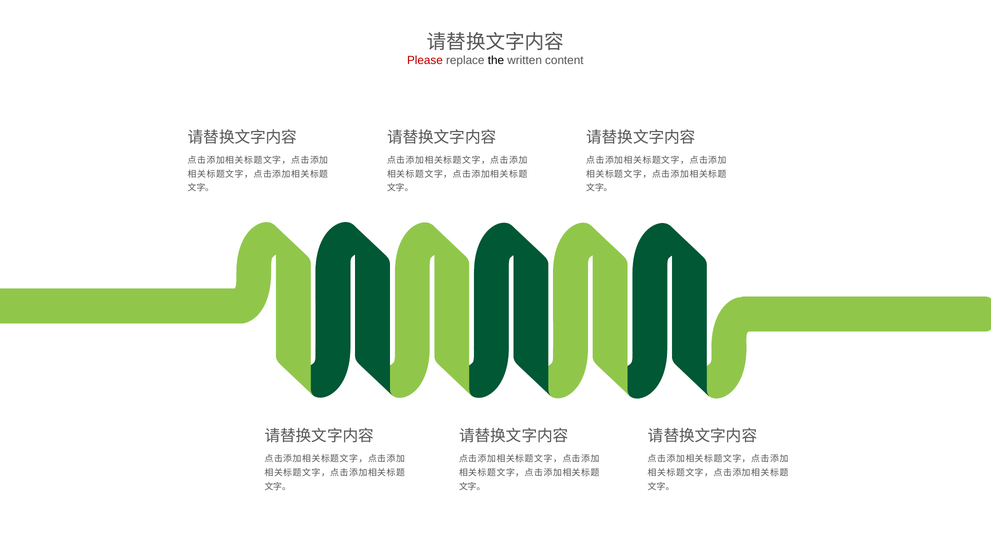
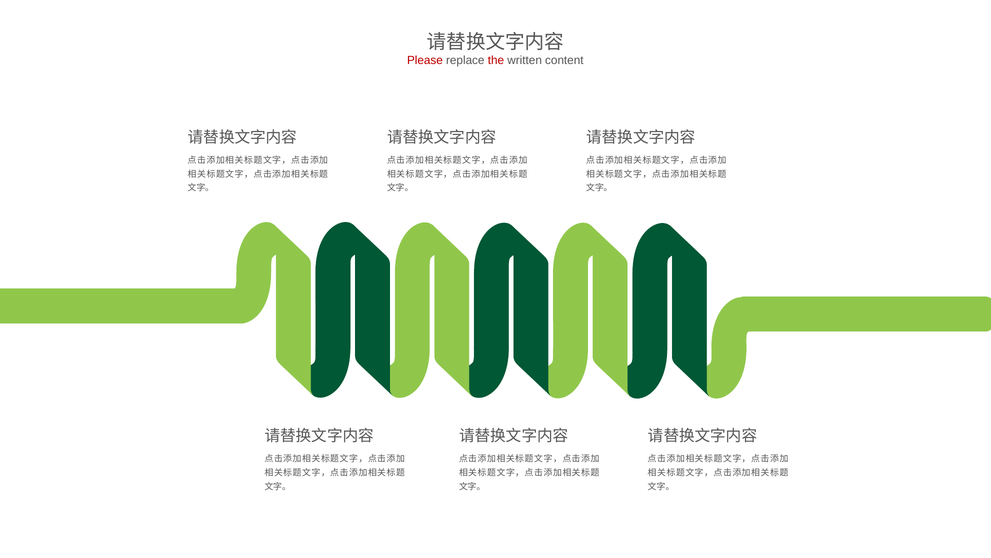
the colour: black -> red
